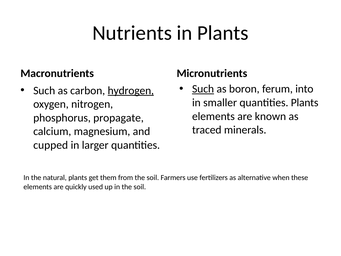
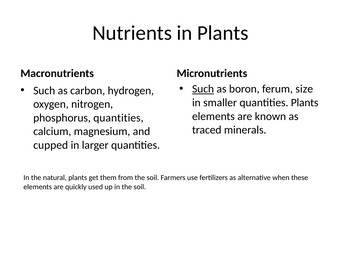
into: into -> size
hydrogen underline: present -> none
phosphorus propagate: propagate -> quantities
